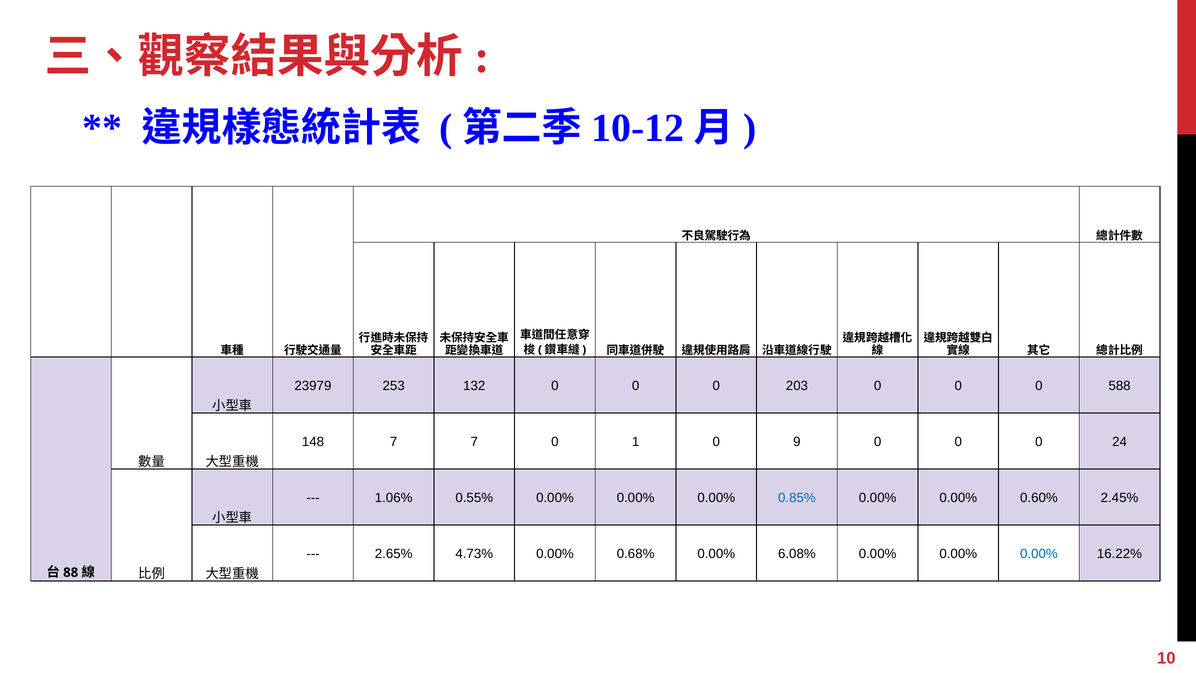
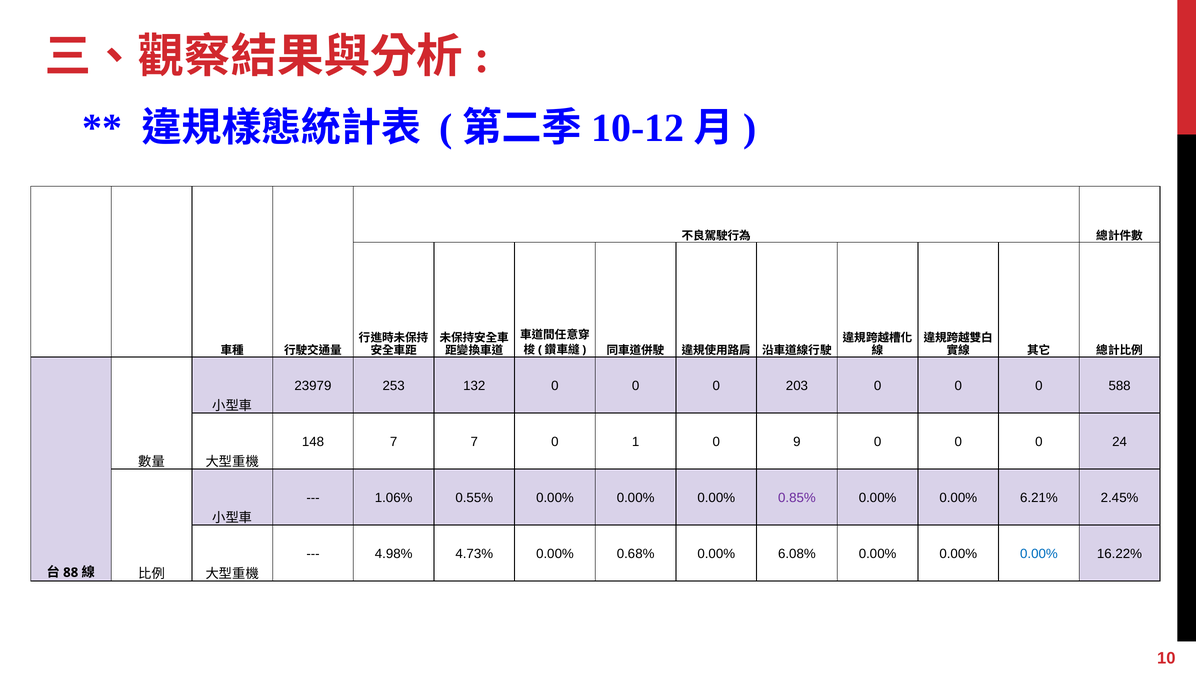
0.85% colour: blue -> purple
0.60%: 0.60% -> 6.21%
2.65%: 2.65% -> 4.98%
